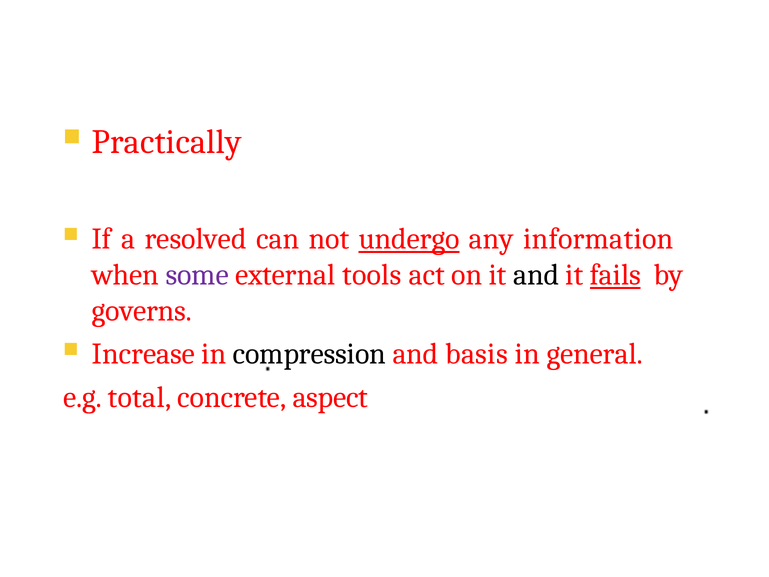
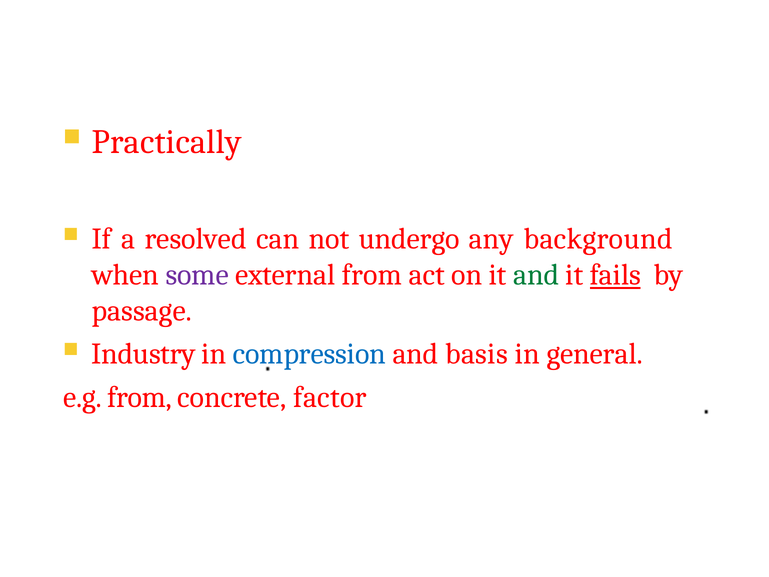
undergo underline: present -> none
information: information -> background
external tools: tools -> from
and at (536, 275) colour: black -> green
governs: governs -> passage
Increase: Increase -> Industry
compression colour: black -> blue
e.g total: total -> from
aspect: aspect -> factor
